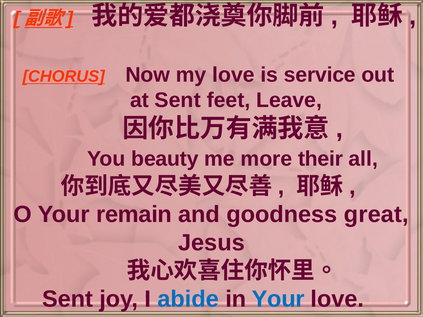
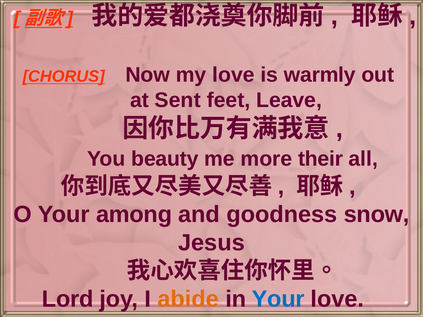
service: service -> warmly
remain: remain -> among
great: great -> snow
Sent at (68, 299): Sent -> Lord
abide colour: blue -> orange
